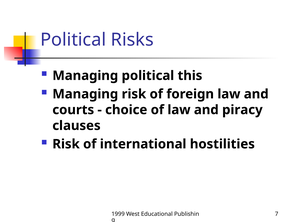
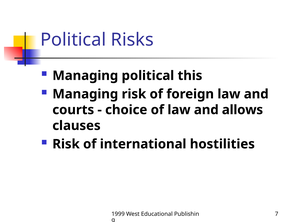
piracy: piracy -> allows
